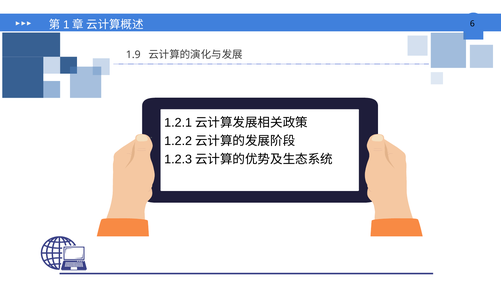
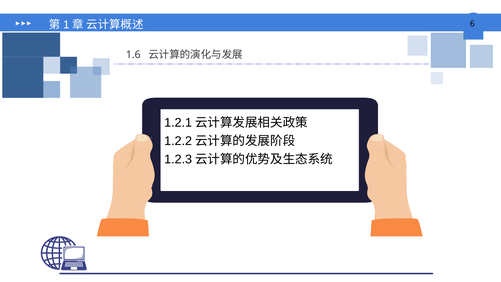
1.9: 1.9 -> 1.6
